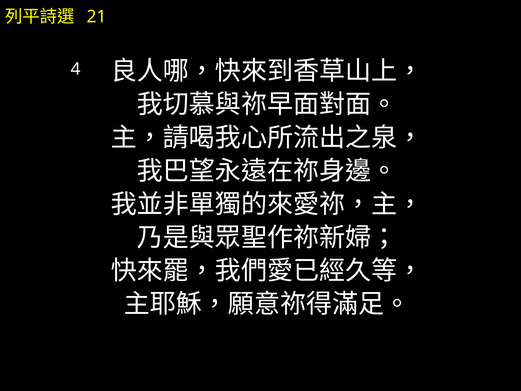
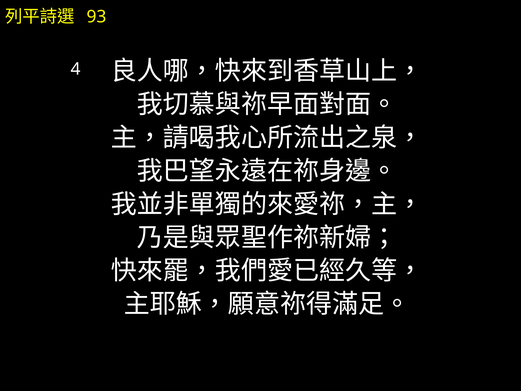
21: 21 -> 93
